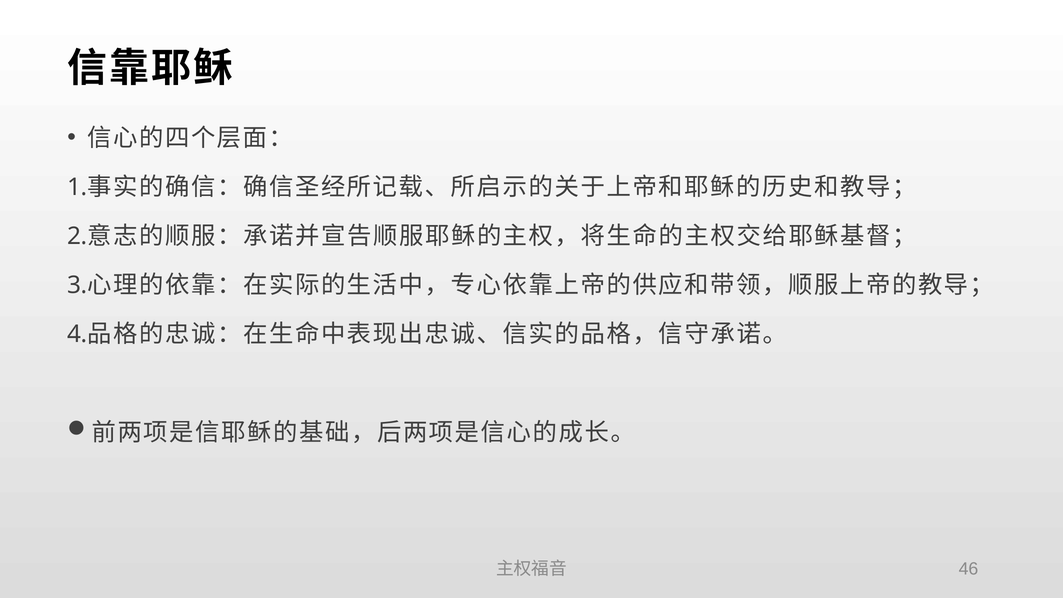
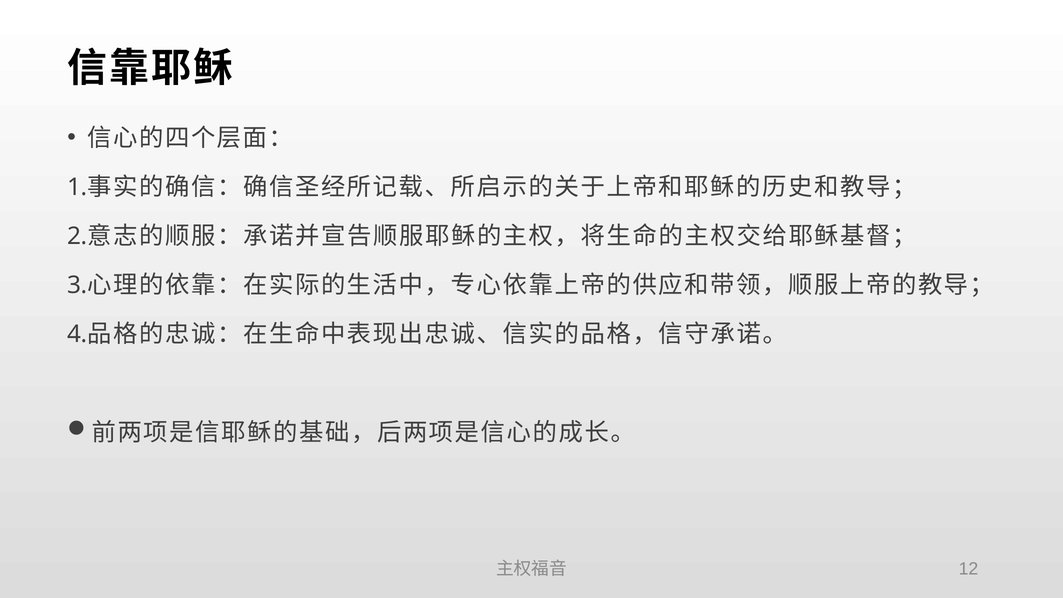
46: 46 -> 12
